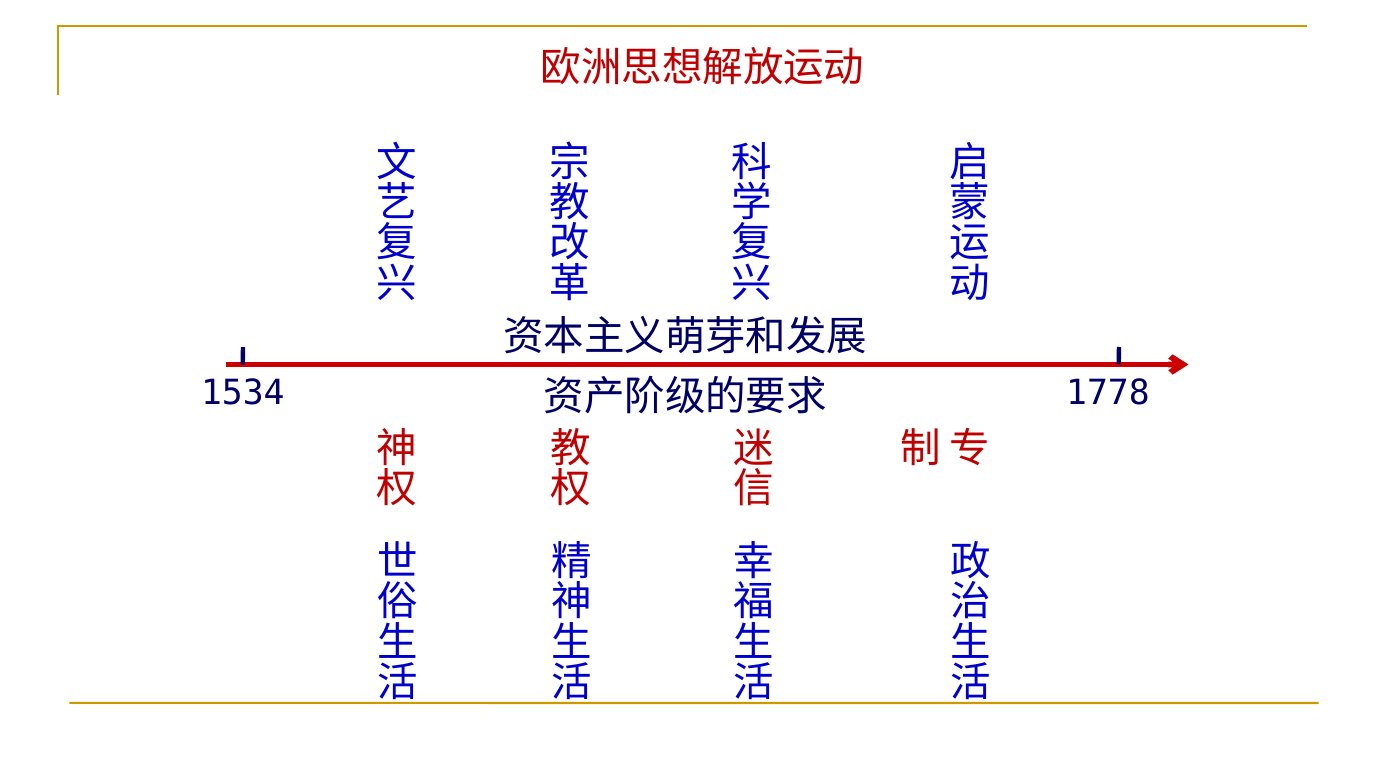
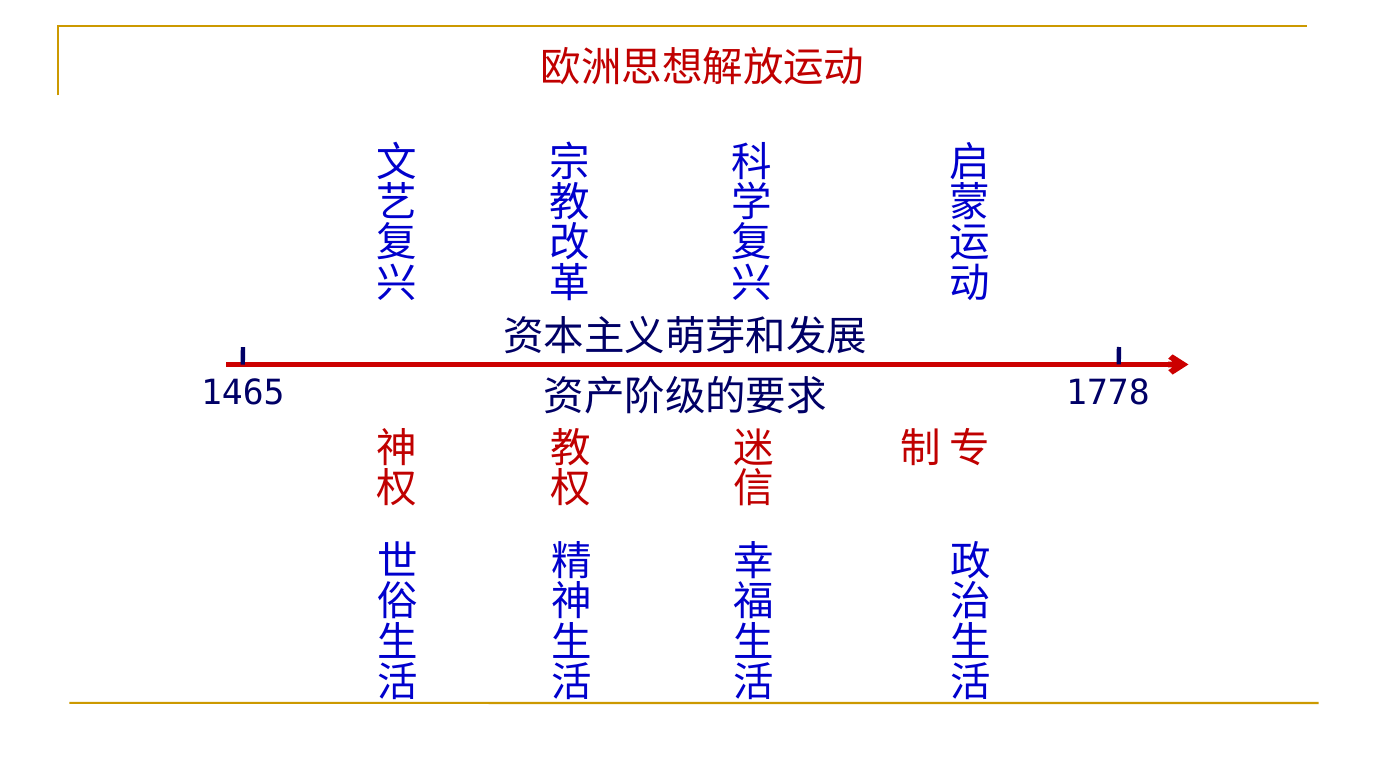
1534: 1534 -> 1465
